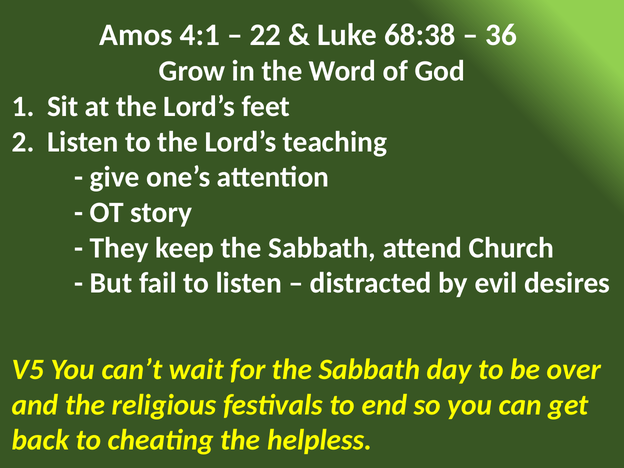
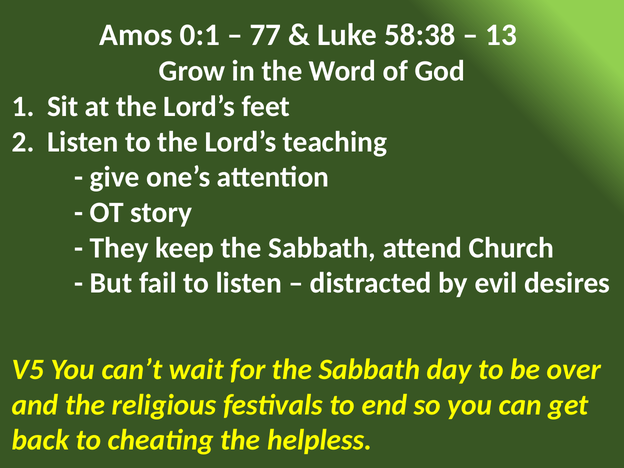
4:1: 4:1 -> 0:1
22: 22 -> 77
68:38: 68:38 -> 58:38
36: 36 -> 13
